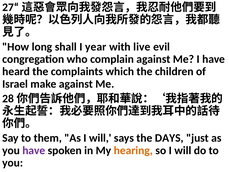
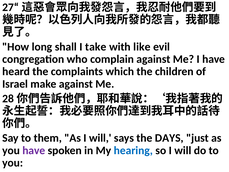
year: year -> take
live: live -> like
hearing colour: orange -> blue
